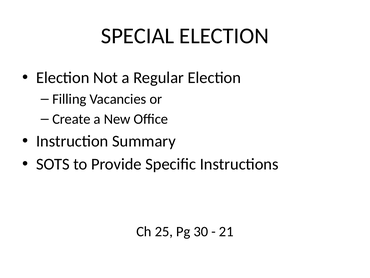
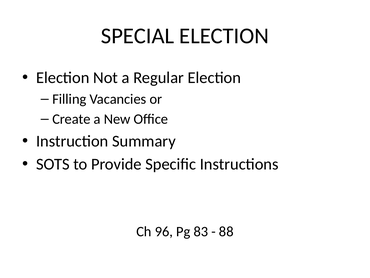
25: 25 -> 96
30: 30 -> 83
21: 21 -> 88
